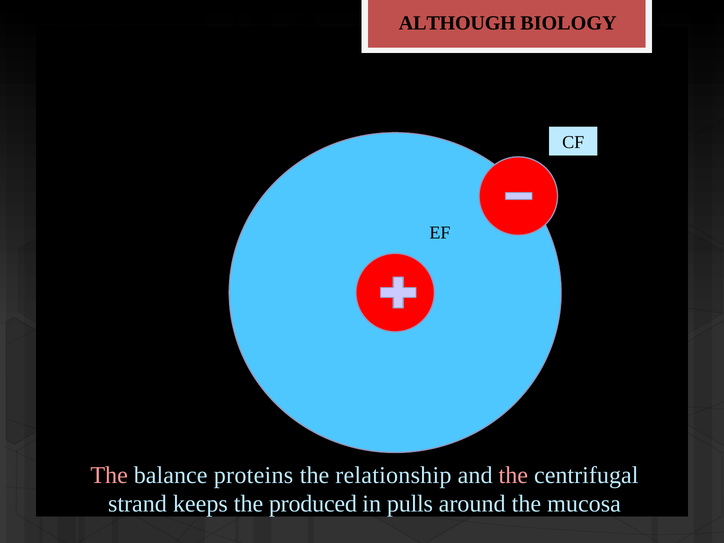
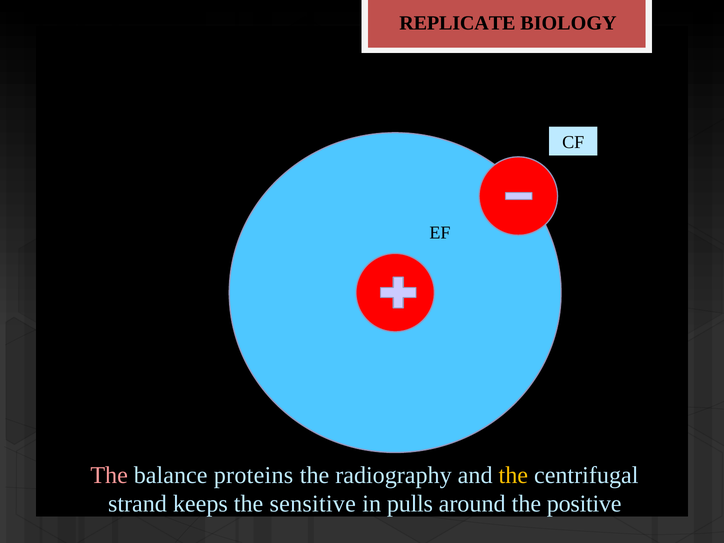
ALTHOUGH: ALTHOUGH -> REPLICATE
relationship: relationship -> radiography
the at (513, 475) colour: pink -> yellow
produced: produced -> sensitive
mucosa: mucosa -> positive
